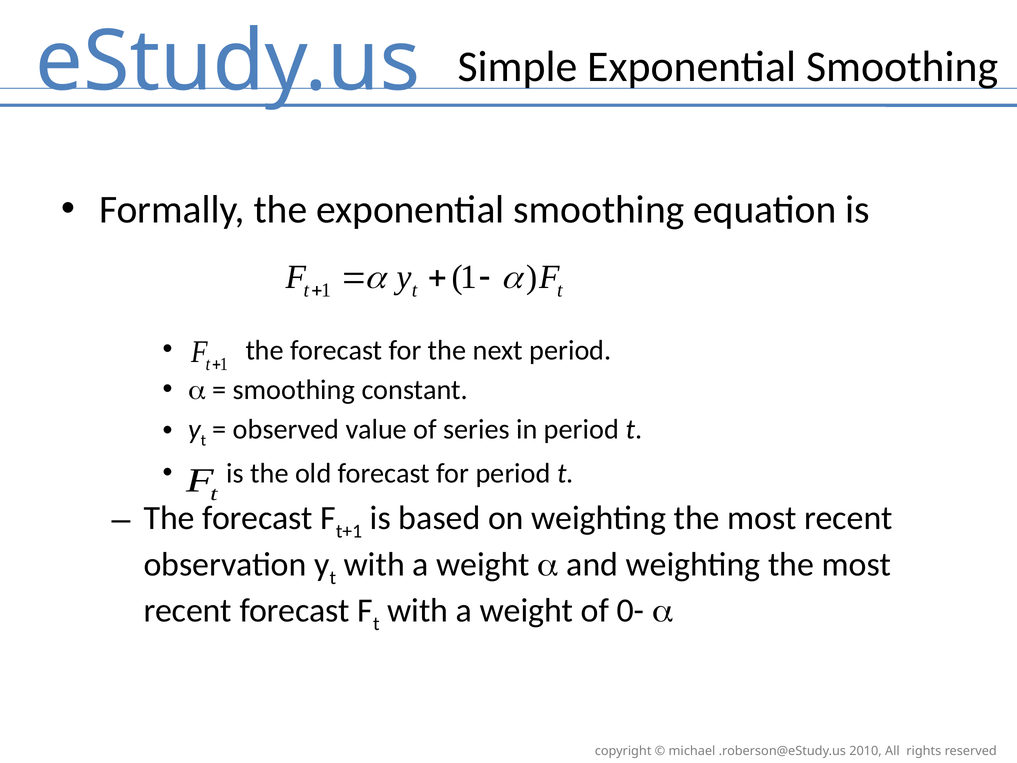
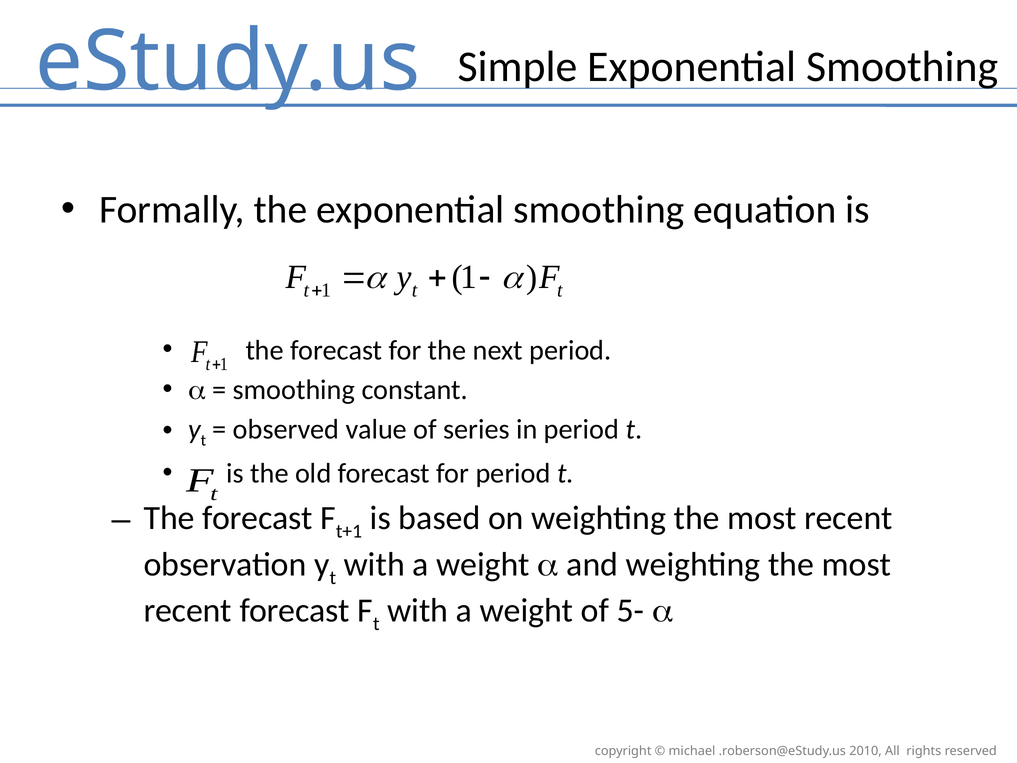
0-: 0- -> 5-
